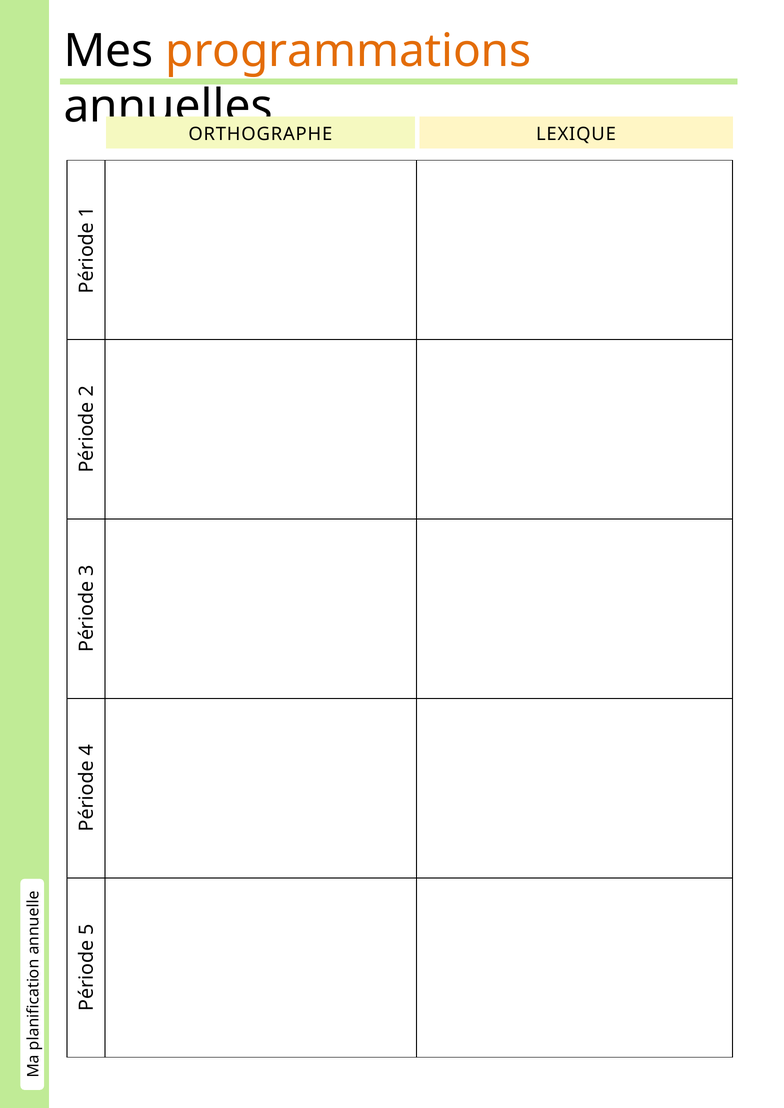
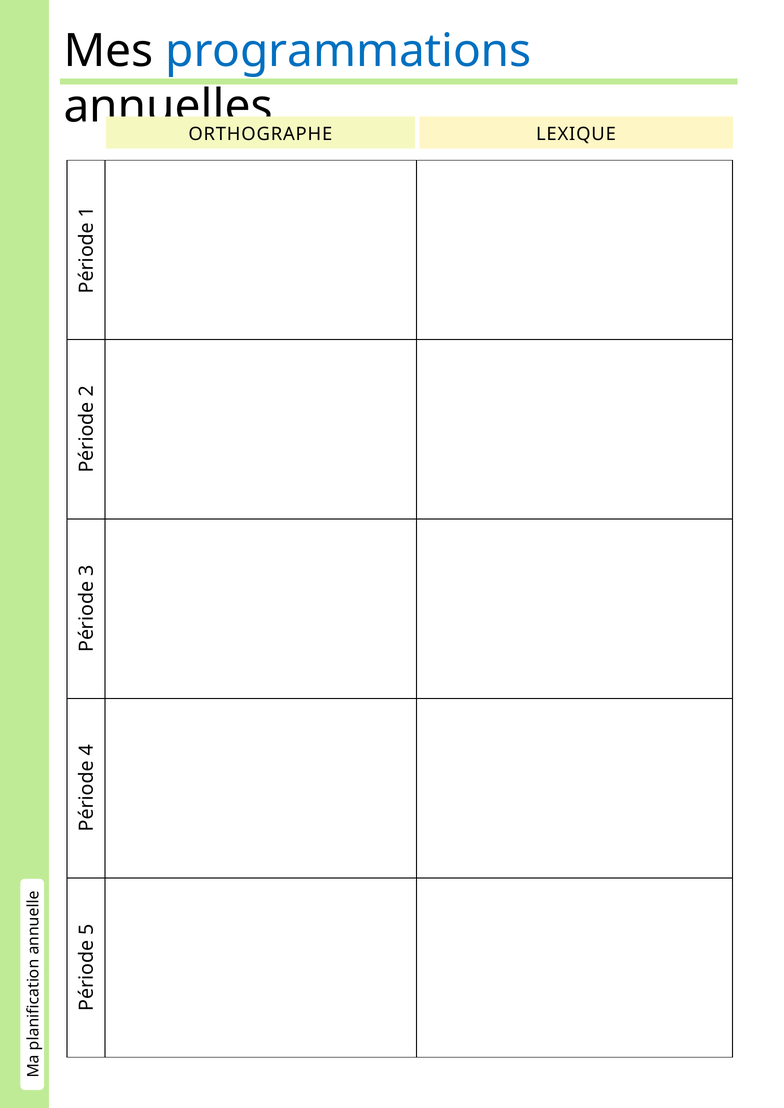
programmations colour: orange -> blue
